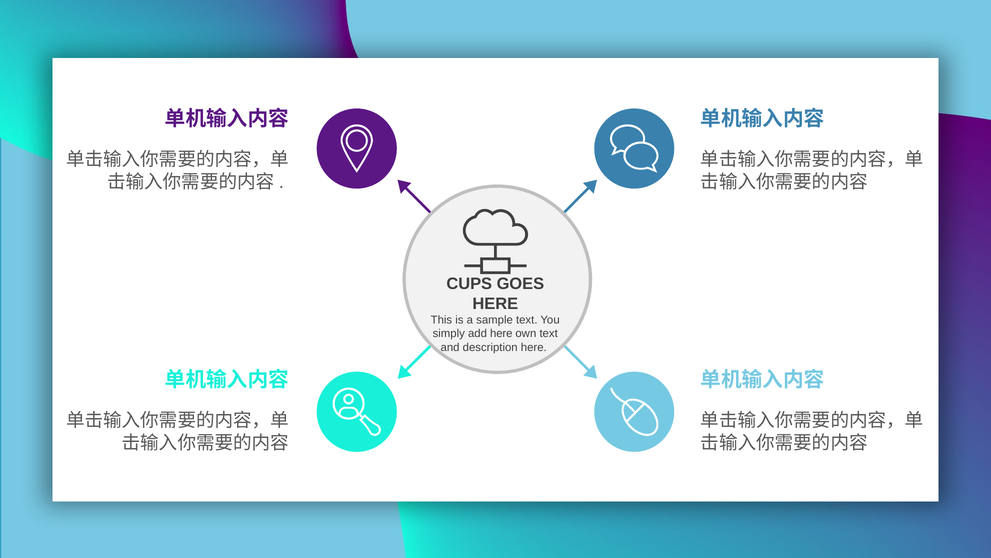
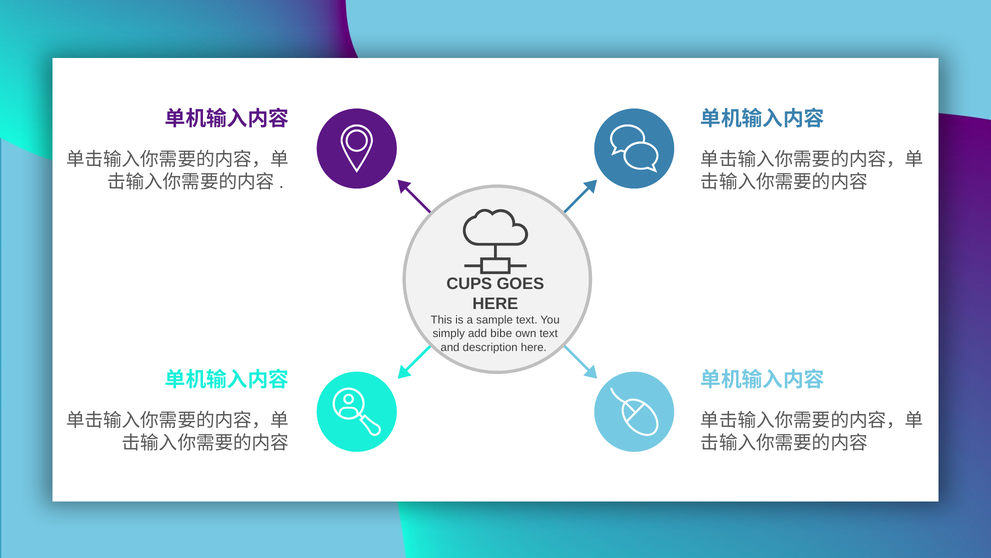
add here: here -> bibe
